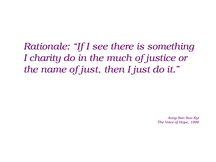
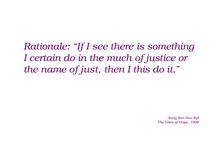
charity: charity -> certain
I just: just -> this
